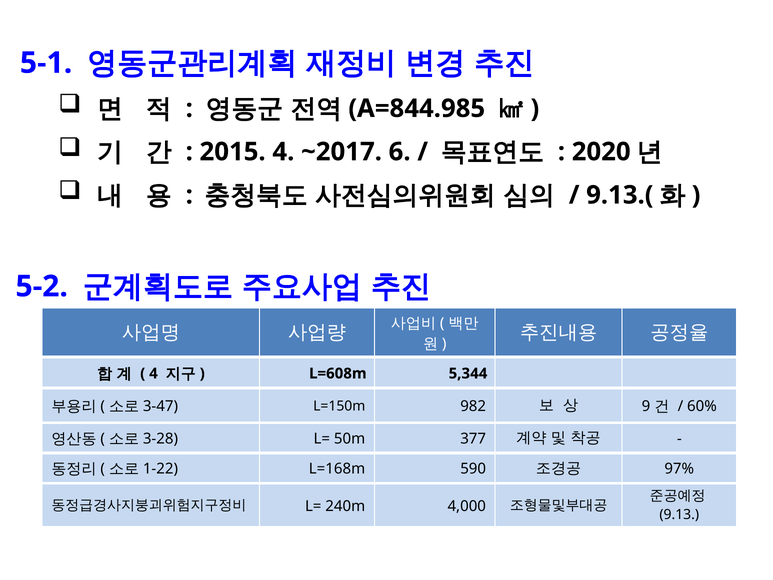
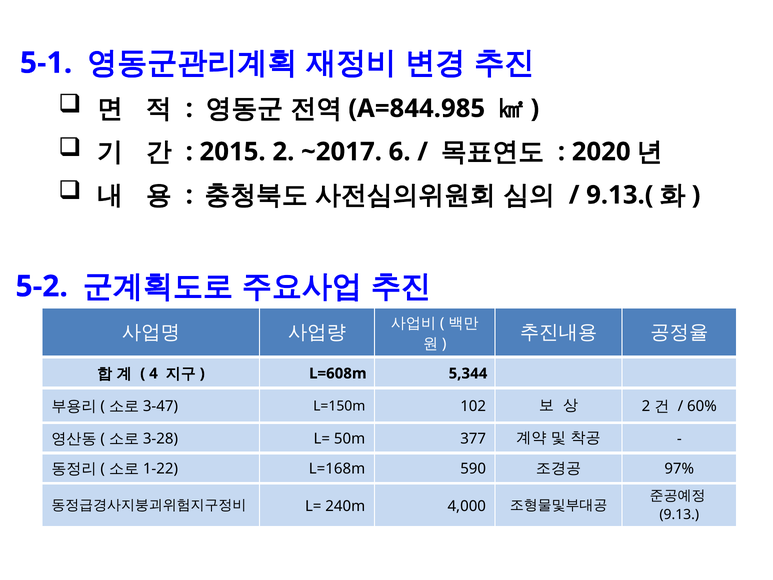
2015 4: 4 -> 2
982: 982 -> 102
9 at (646, 406): 9 -> 2
